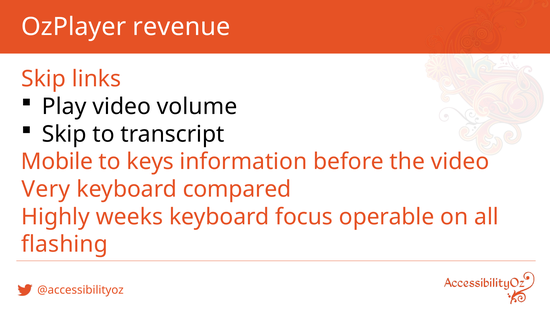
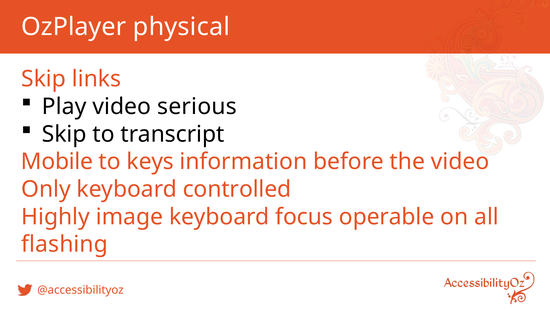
revenue: revenue -> physical
volume: volume -> serious
Very: Very -> Only
compared: compared -> controlled
weeks: weeks -> image
